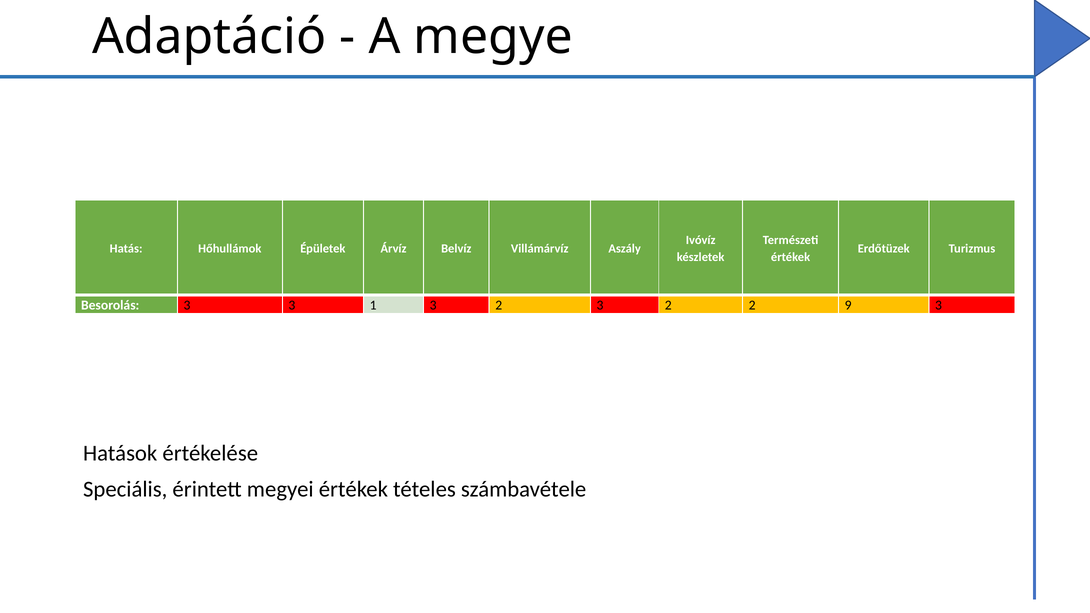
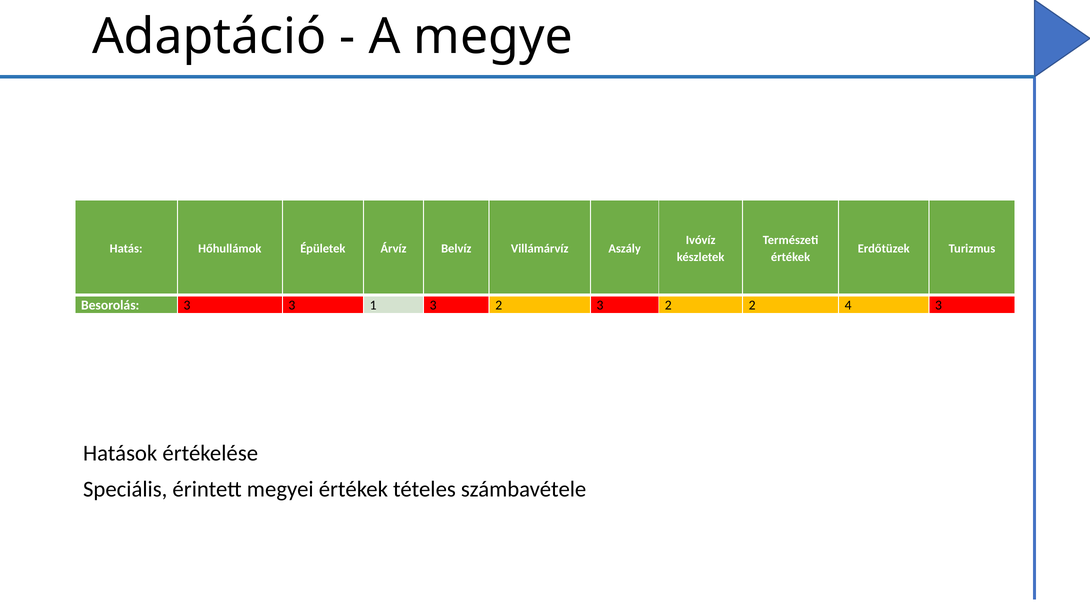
9: 9 -> 4
